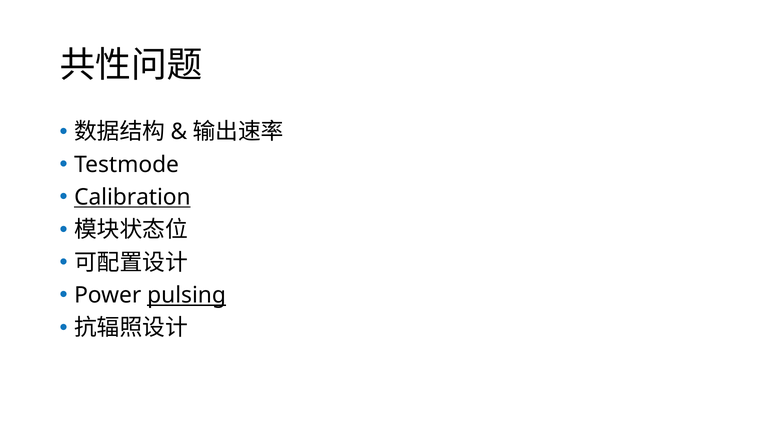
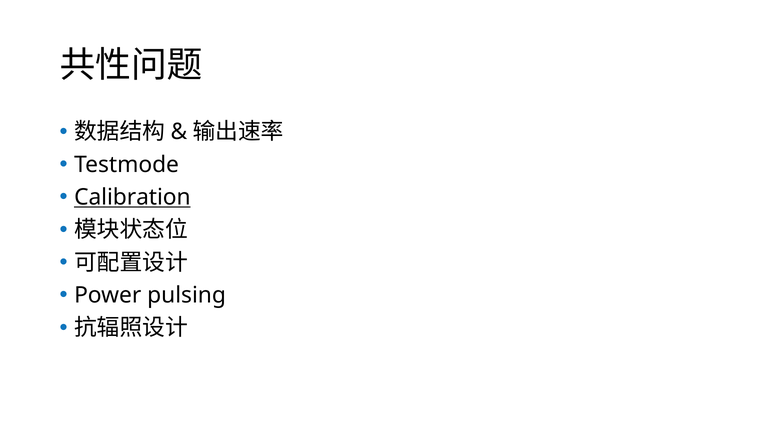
pulsing underline: present -> none
